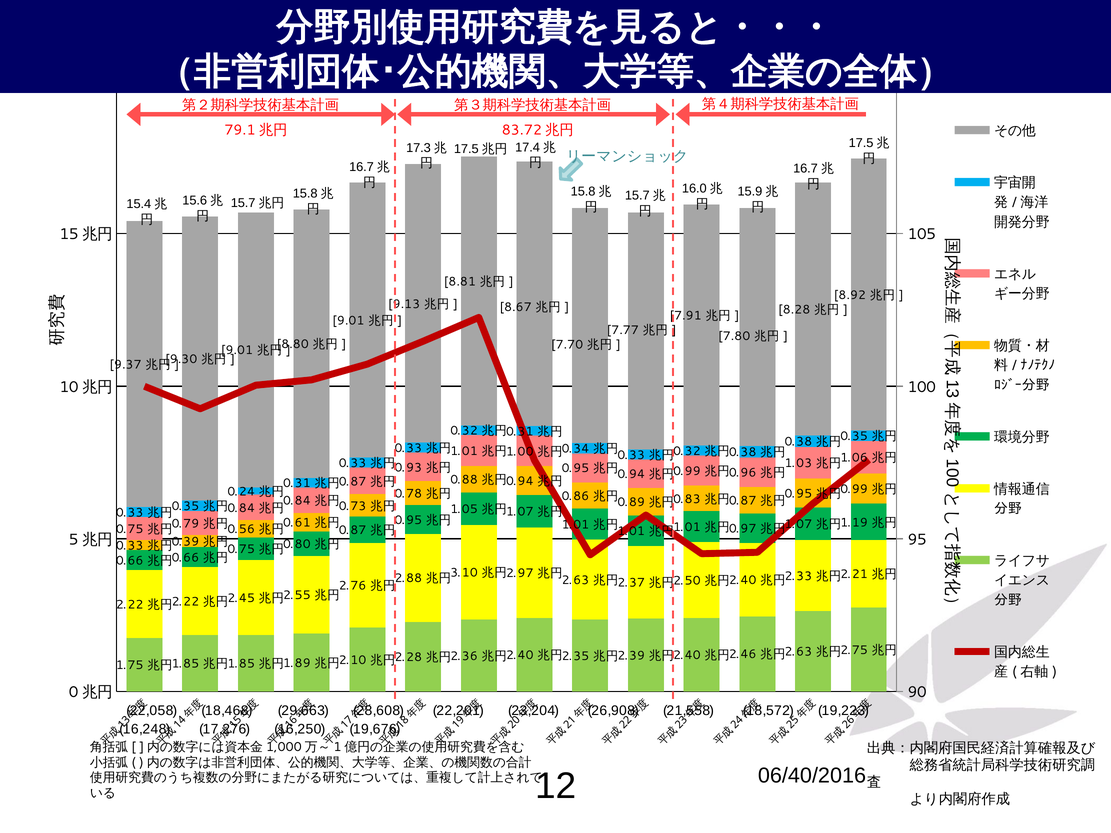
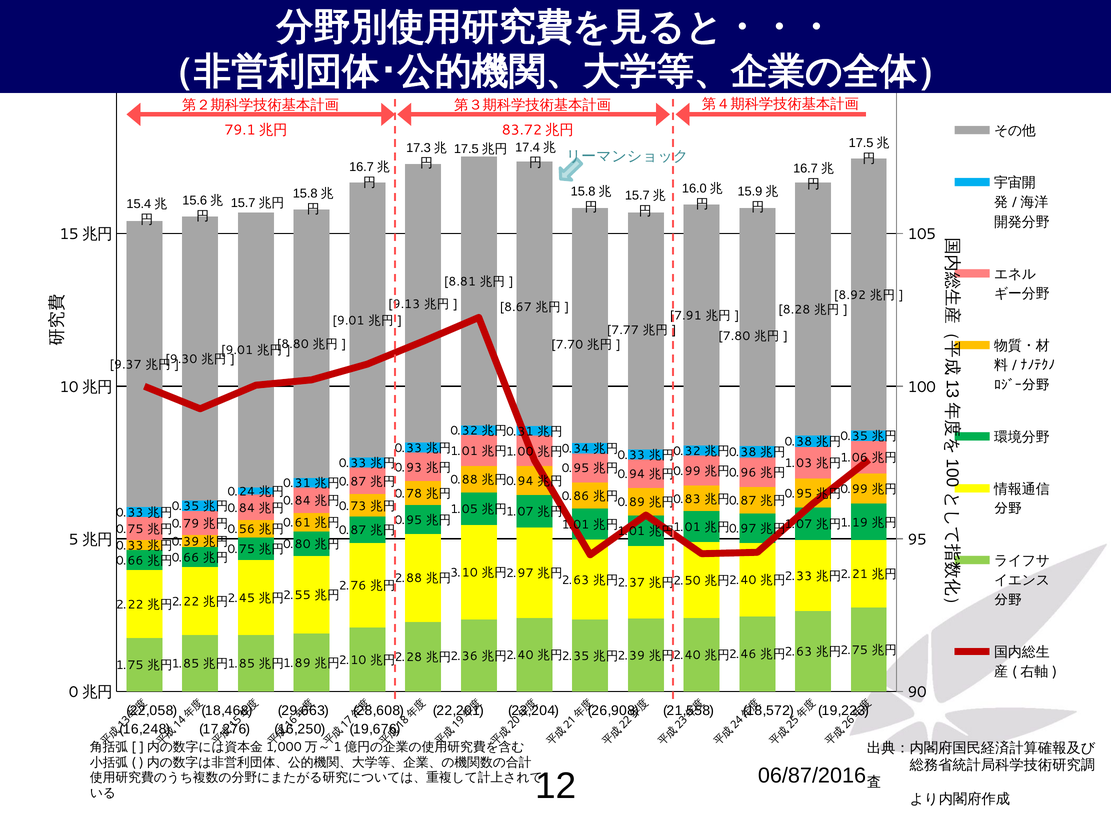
06/40/2016: 06/40/2016 -> 06/87/2016
